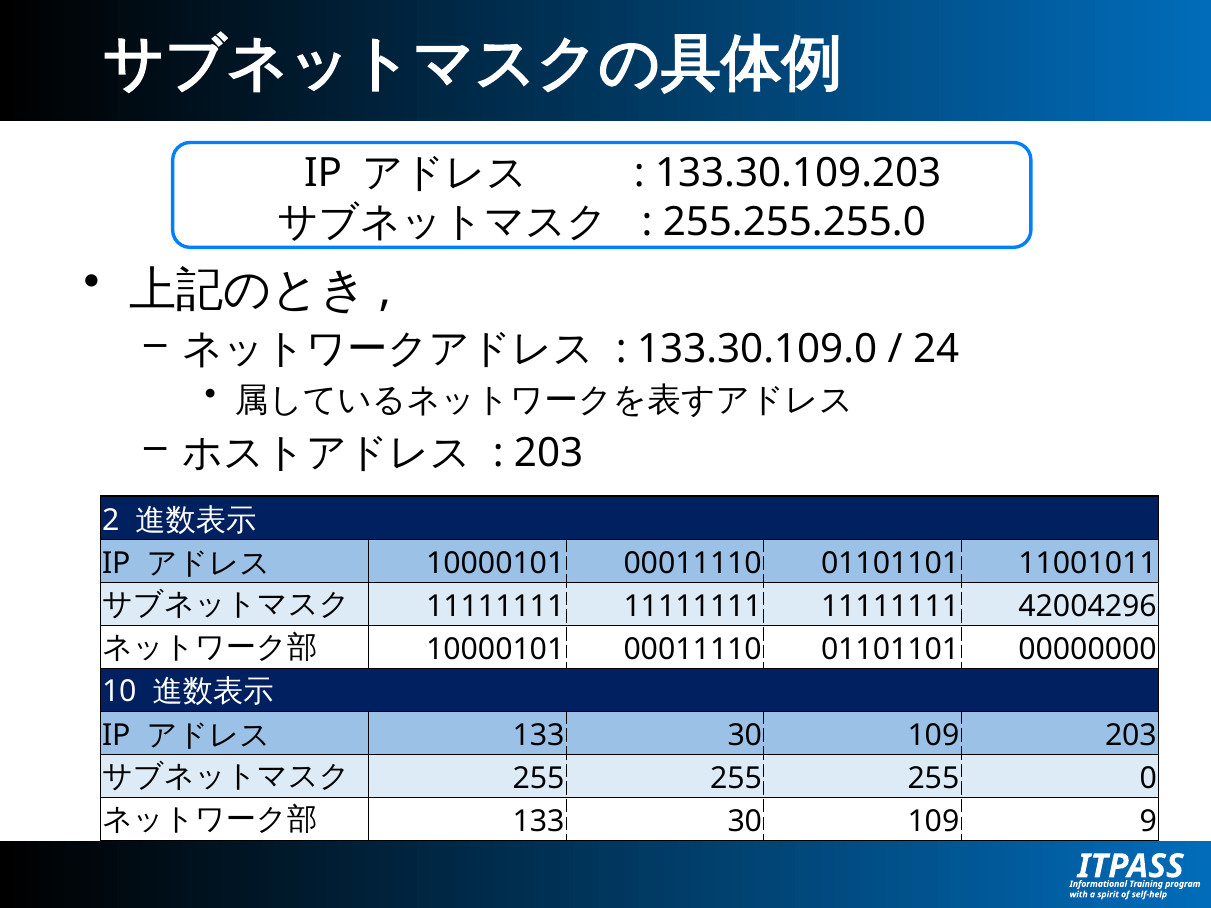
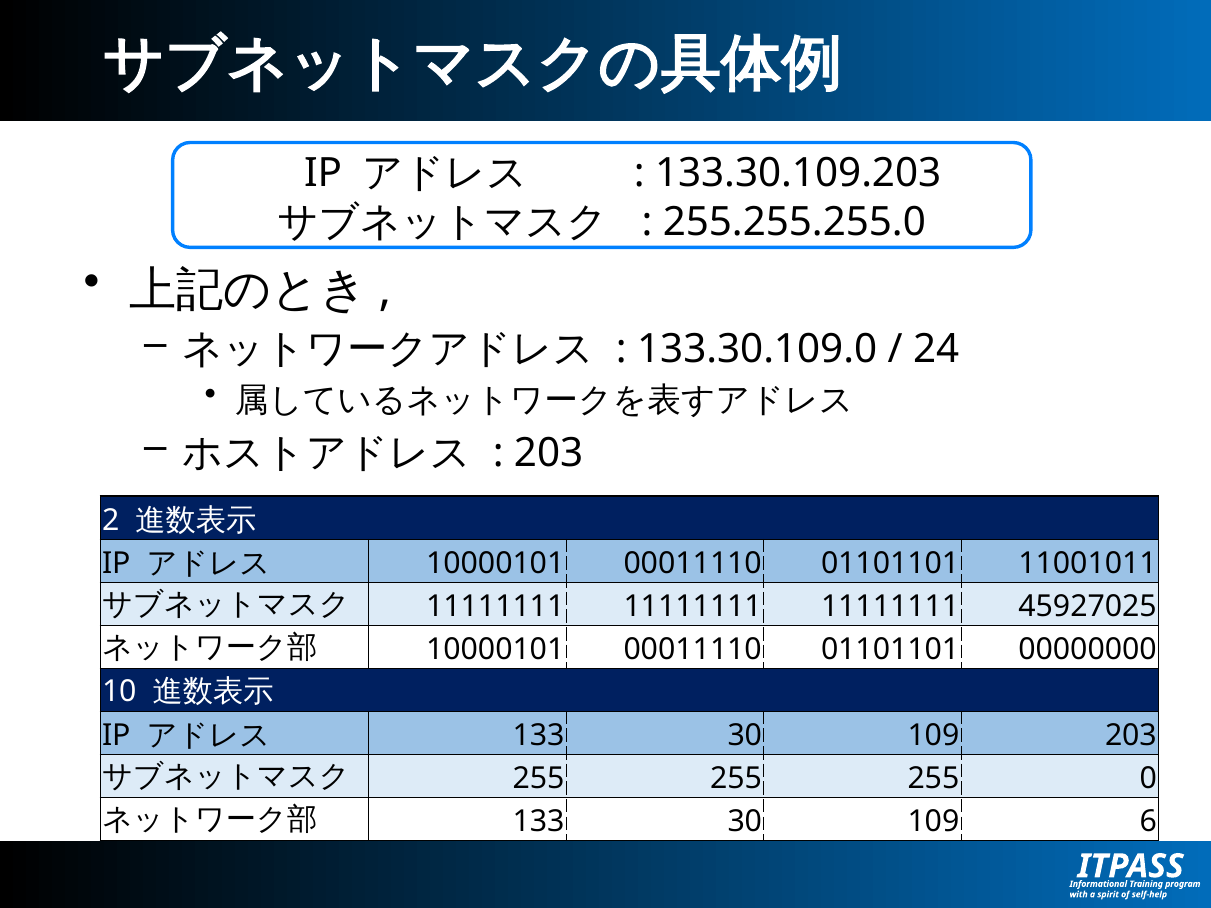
42004296: 42004296 -> 45927025
9: 9 -> 6
